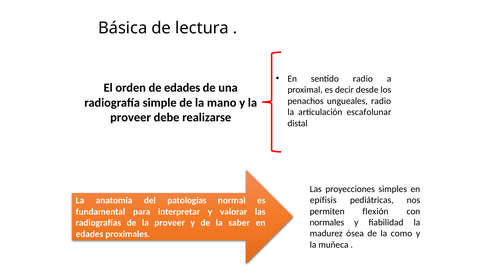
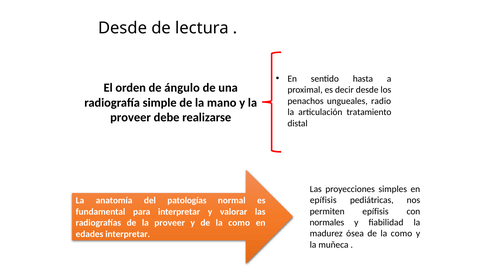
Básica at (123, 28): Básica -> Desde
sentido radio: radio -> hasta
de edades: edades -> ángulo
escafolunar: escafolunar -> tratamiento
permiten flexión: flexión -> epífisis
y de la saber: saber -> como
edades proximales: proximales -> interpretar
